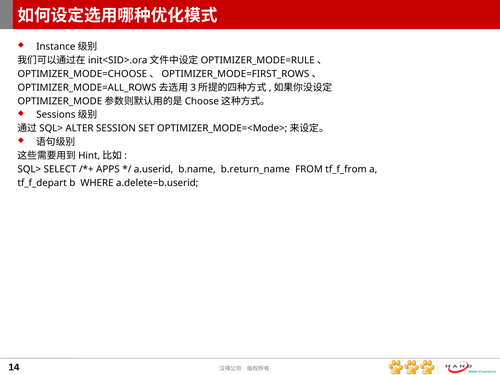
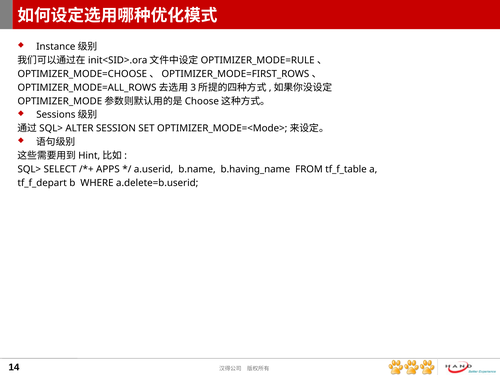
b.return_name: b.return_name -> b.having_name
tf_f_from: tf_f_from -> tf_f_table
